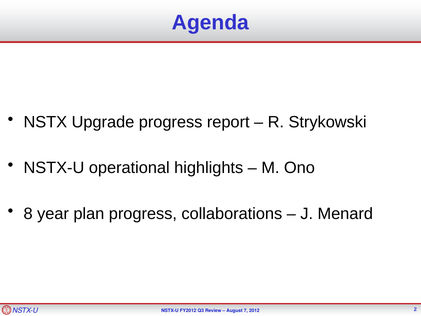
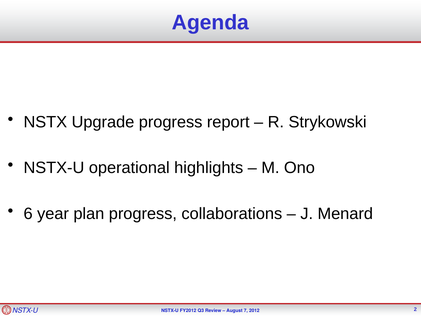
8: 8 -> 6
